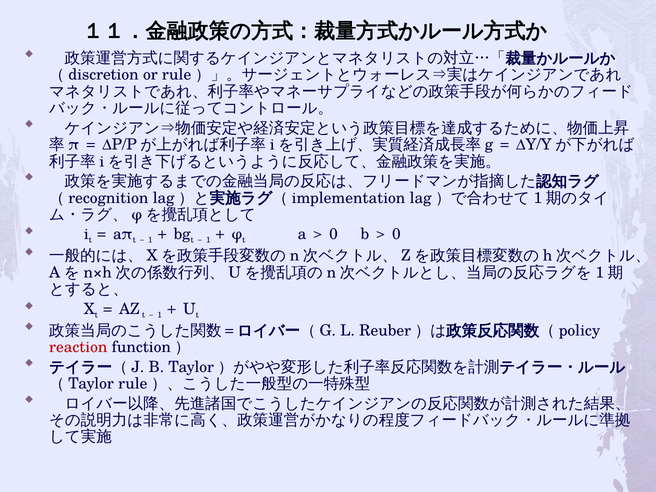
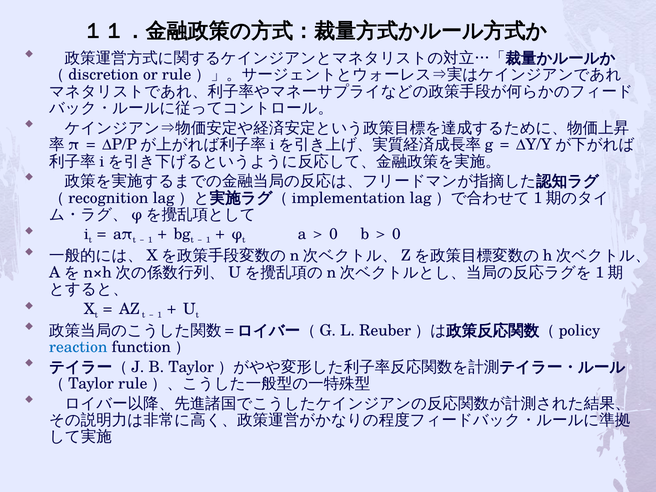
reaction colour: red -> blue
